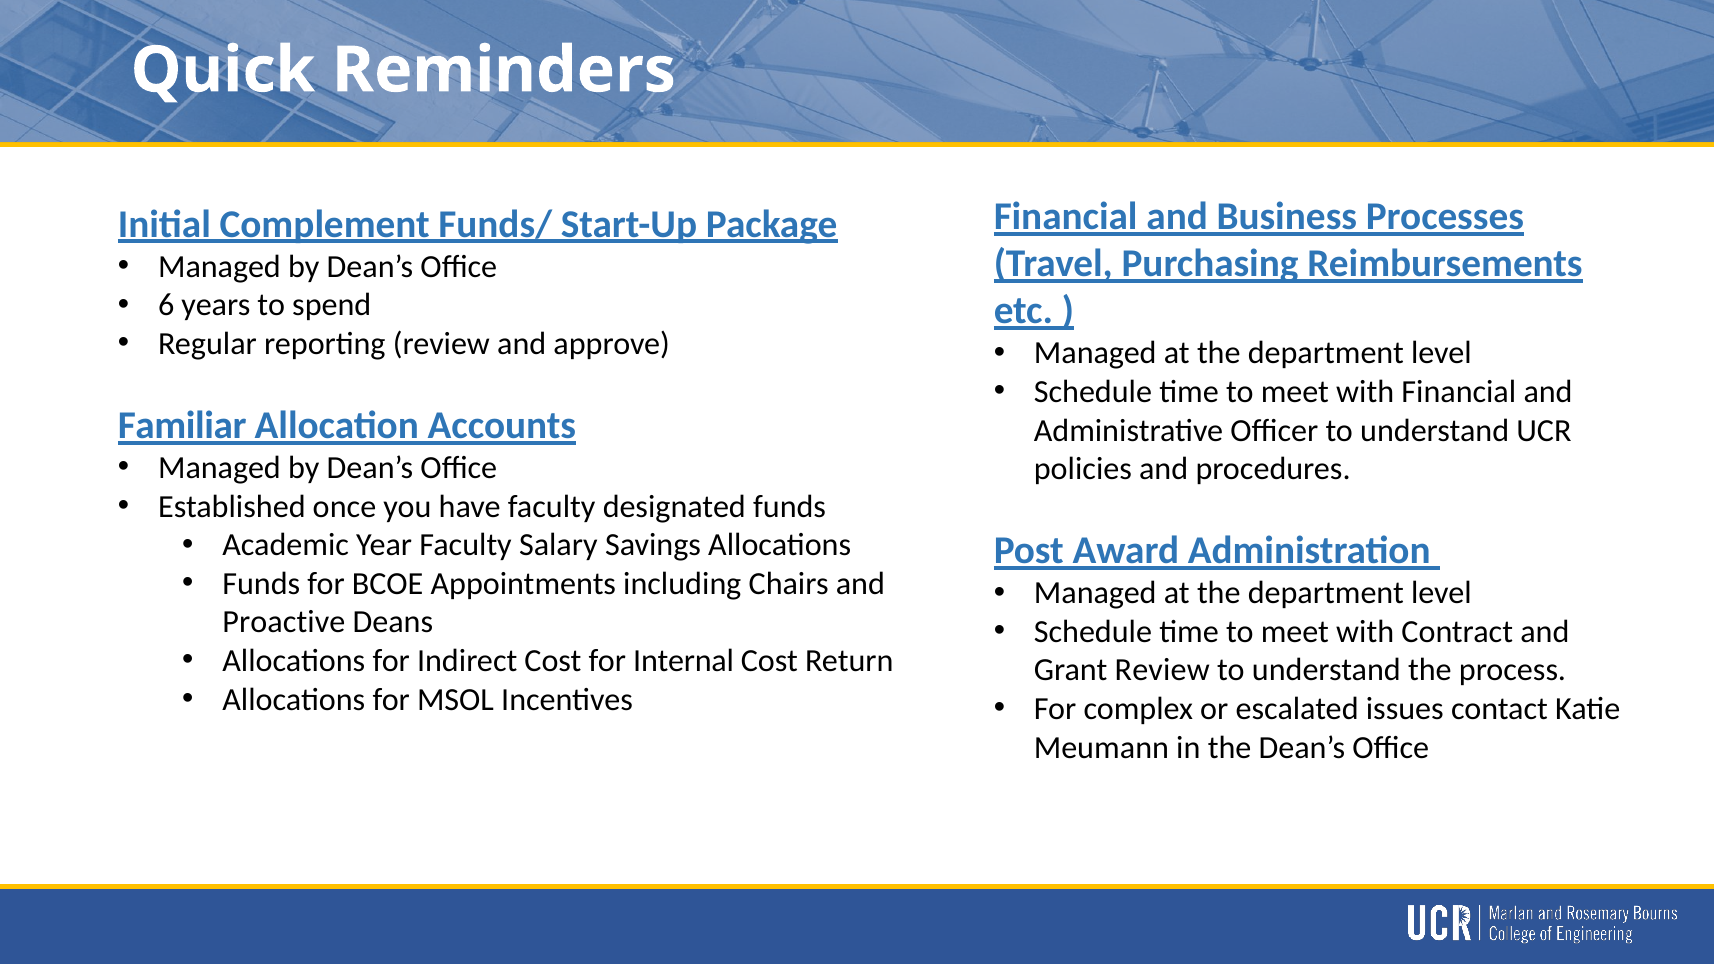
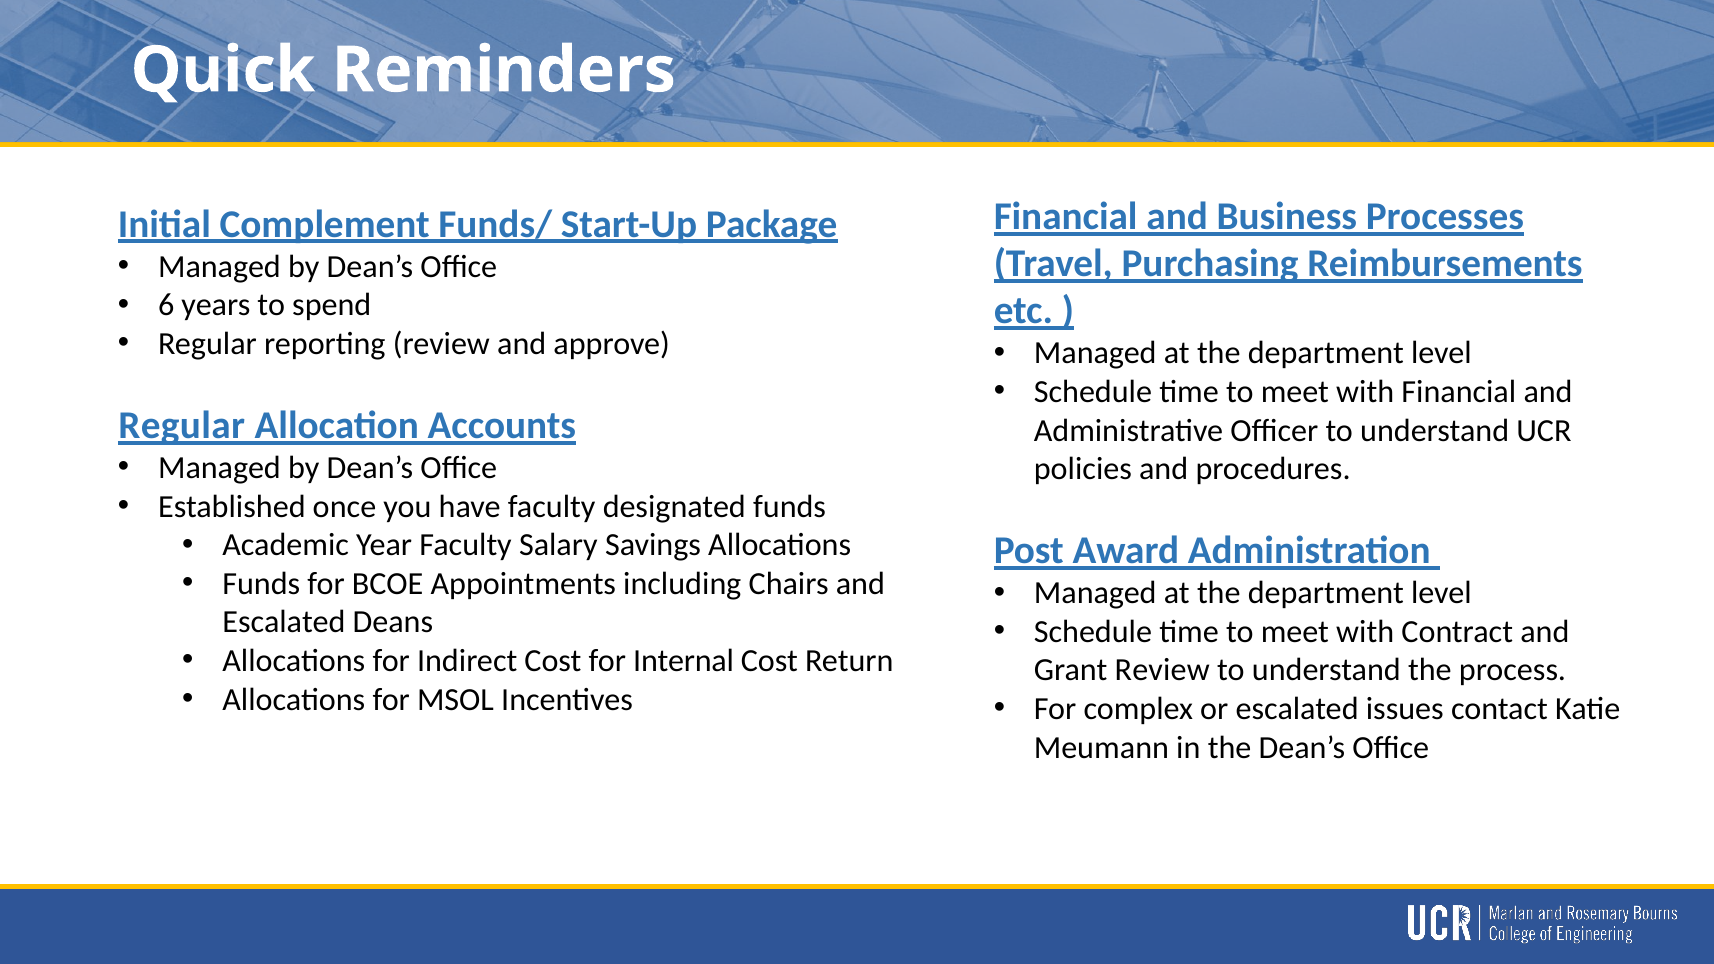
Familiar at (182, 426): Familiar -> Regular
Proactive at (284, 622): Proactive -> Escalated
